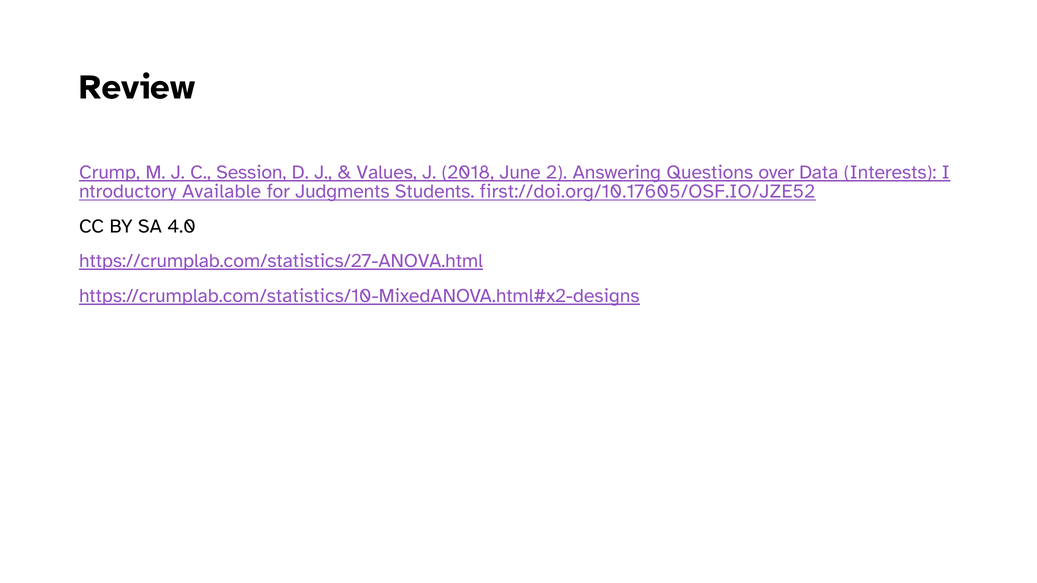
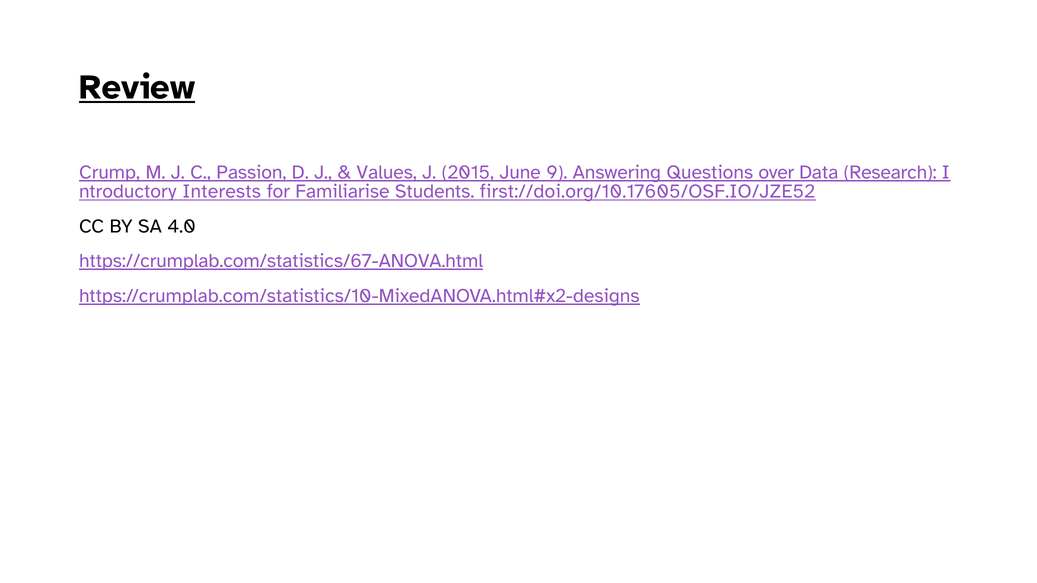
Review underline: none -> present
Session: Session -> Passion
2018: 2018 -> 2015
2: 2 -> 9
Interests: Interests -> Research
Available: Available -> Interests
Judgments: Judgments -> Familiarise
https://crumplab.com/statistics/27-ANOVA.html: https://crumplab.com/statistics/27-ANOVA.html -> https://crumplab.com/statistics/67-ANOVA.html
